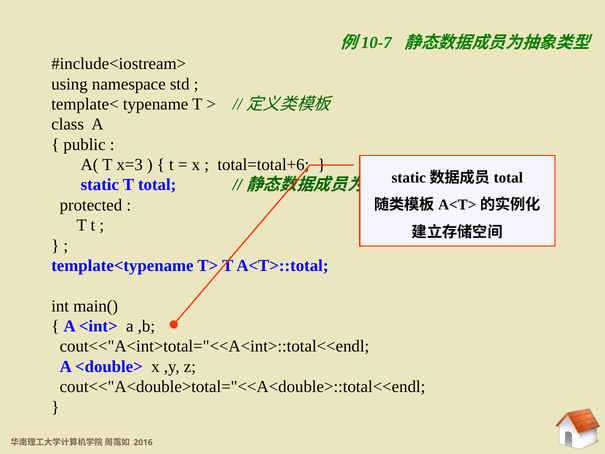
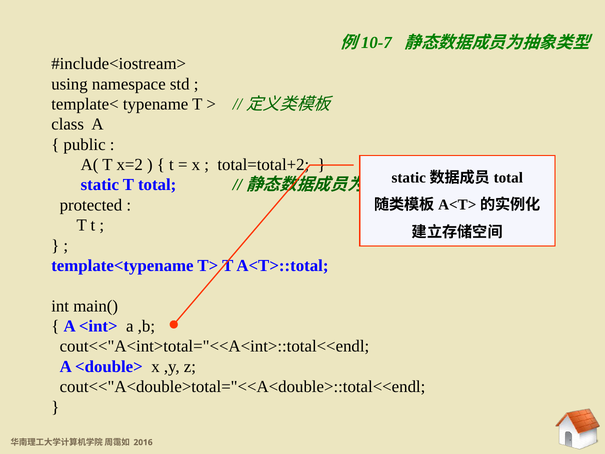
x=3: x=3 -> x=2
total=total+6: total=total+6 -> total=total+2
